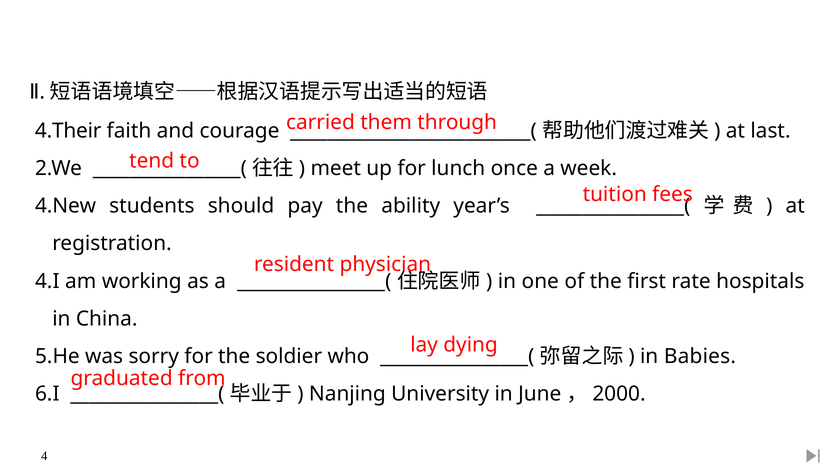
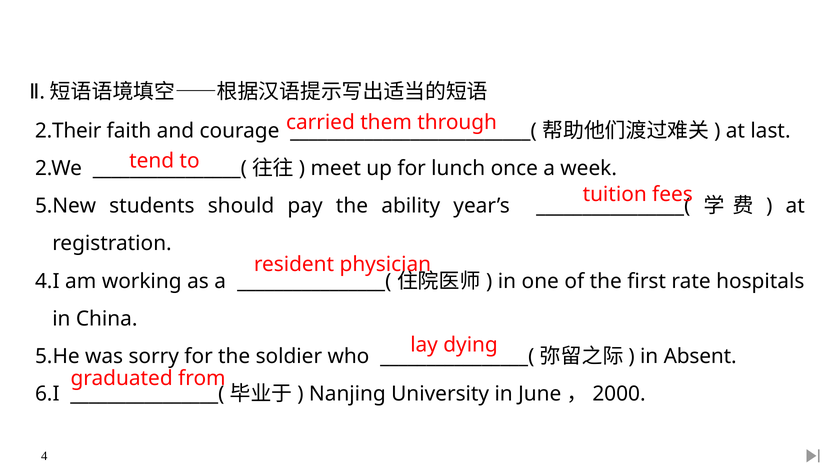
4.Their: 4.Their -> 2.Their
4.New: 4.New -> 5.New
Babies: Babies -> Absent
